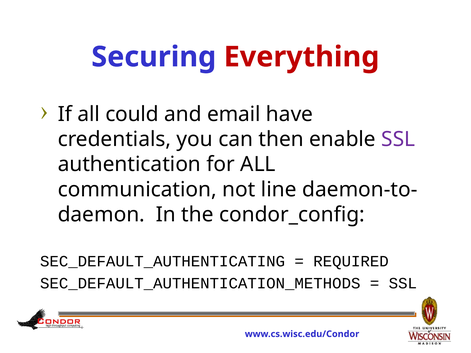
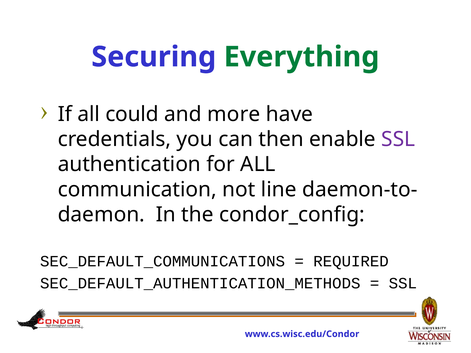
Everything colour: red -> green
email: email -> more
SEC_DEFAULT_AUTHENTICATING: SEC_DEFAULT_AUTHENTICATING -> SEC_DEFAULT_COMMUNICATIONS
